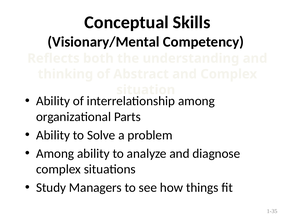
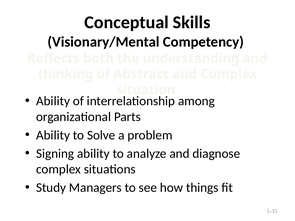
Among at (55, 154): Among -> Signing
